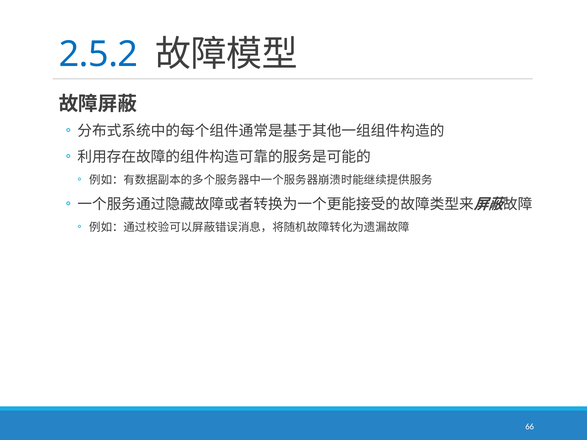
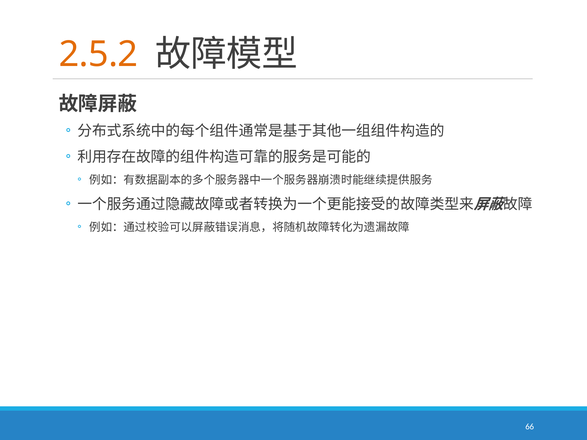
2.5.2 colour: blue -> orange
